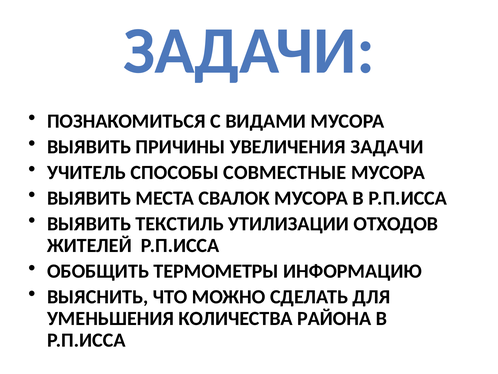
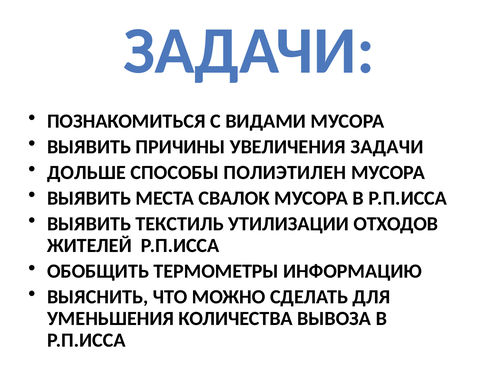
УЧИТЕЛЬ: УЧИТЕЛЬ -> ДОЛЬШЕ
СОВМЕСТНЫЕ: СОВМЕСТНЫЕ -> ПОЛИЭТИЛЕН
РАЙОНА: РАЙОНА -> ВЫВОЗА
